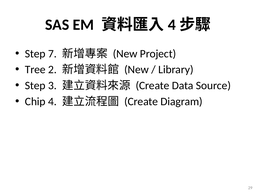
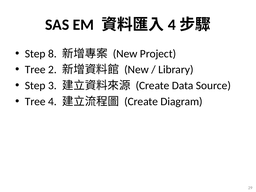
7: 7 -> 8
Chip at (35, 102): Chip -> Tree
